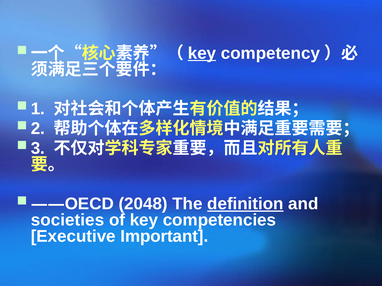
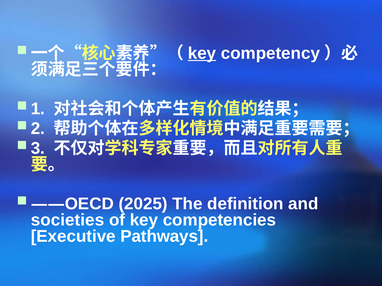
2048: 2048 -> 2025
definition underline: present -> none
Important: Important -> Pathways
